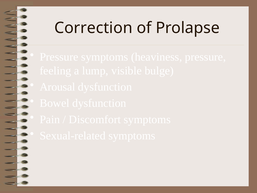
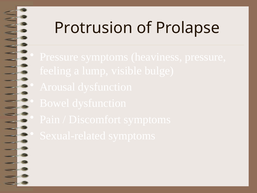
Correction: Correction -> Protrusion
